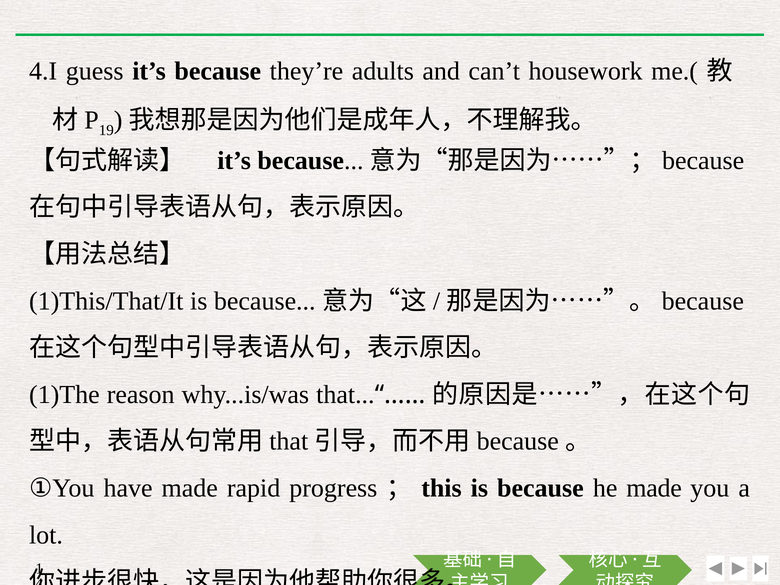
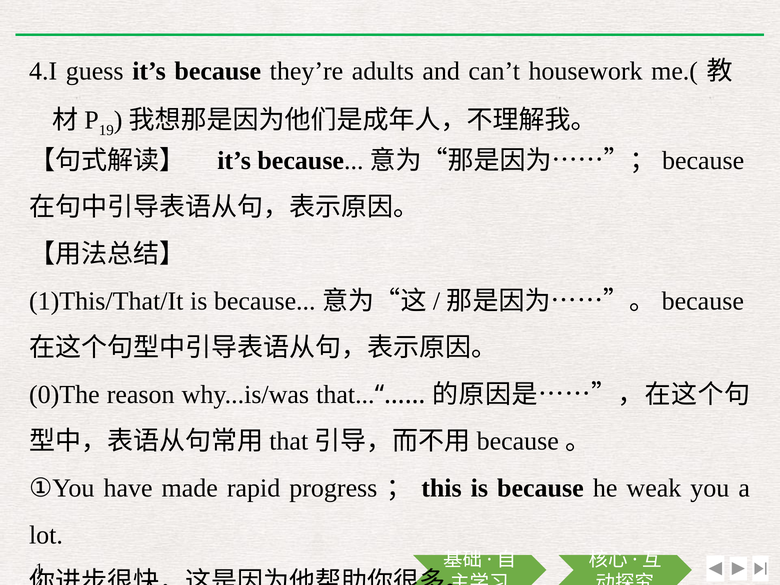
1)The: 1)The -> 0)The
he made: made -> weak
